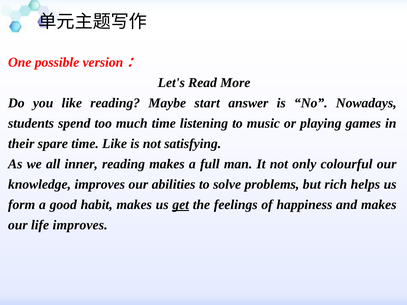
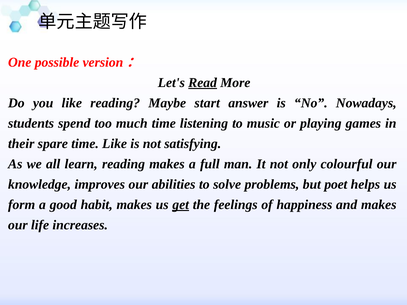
Read underline: none -> present
inner: inner -> learn
rich: rich -> poet
life improves: improves -> increases
